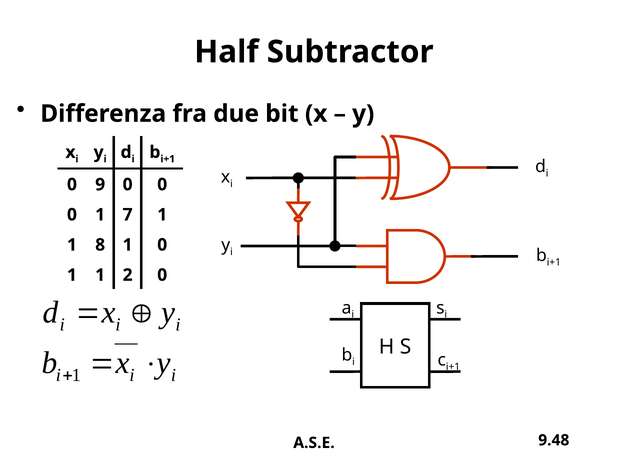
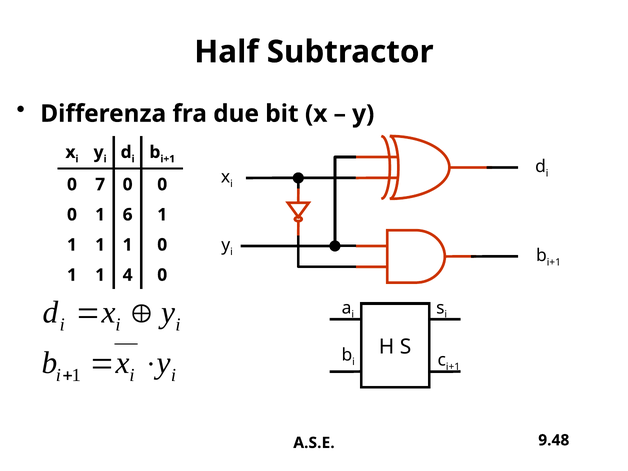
9: 9 -> 7
7: 7 -> 6
8 at (100, 245): 8 -> 1
2: 2 -> 4
